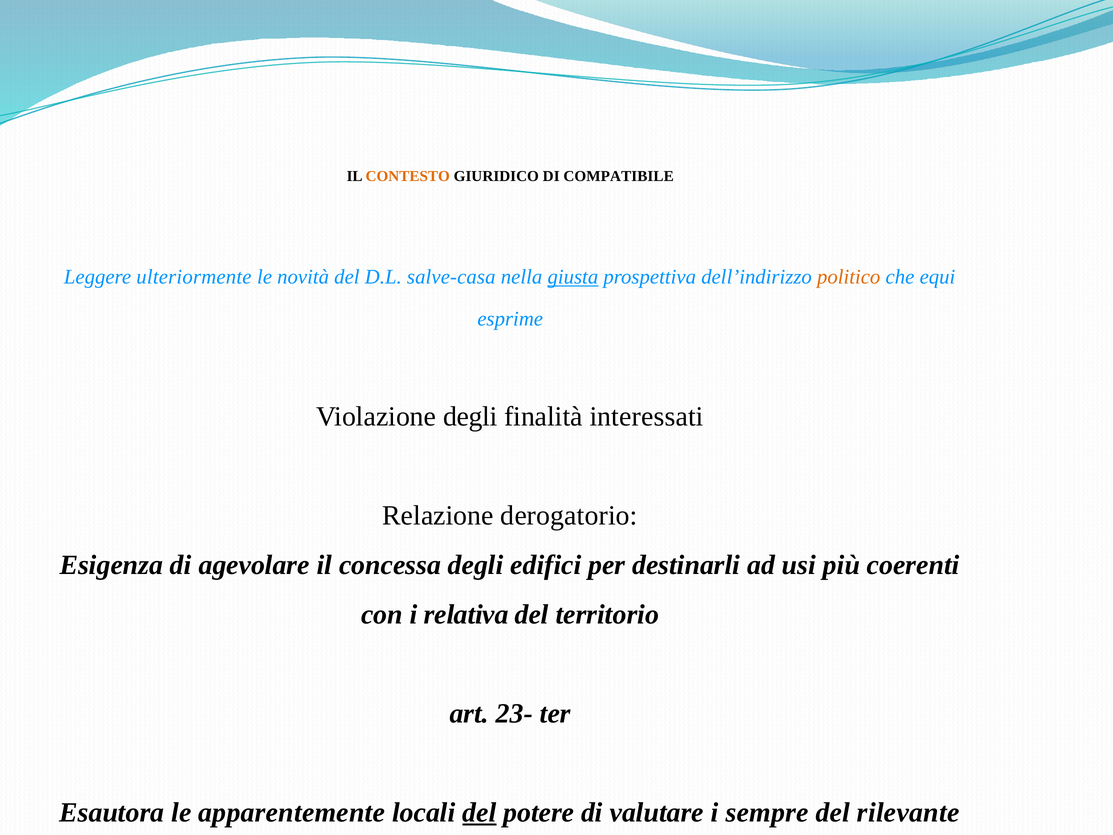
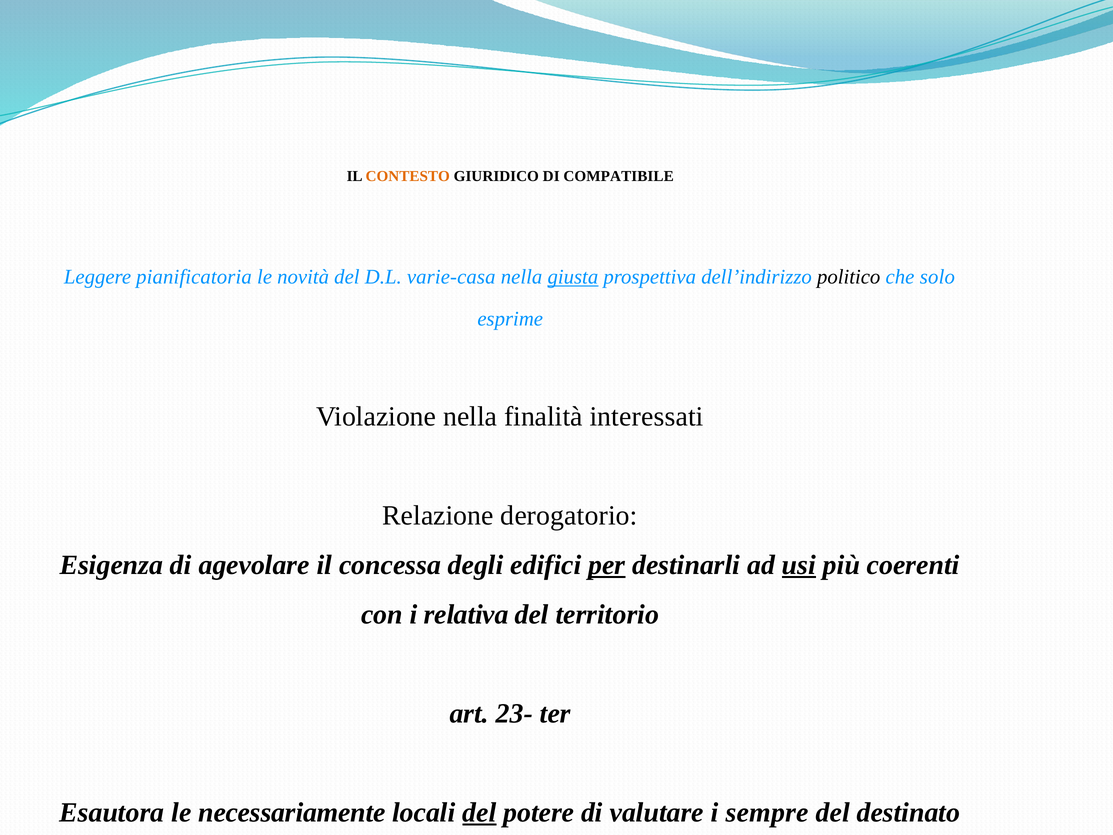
ulteriormente: ulteriormente -> pianificatoria
salve-casa: salve-casa -> varie-casa
politico colour: orange -> black
equi: equi -> solo
Violazione degli: degli -> nella
per underline: none -> present
usi underline: none -> present
apparentemente: apparentemente -> necessariamente
rilevante: rilevante -> destinato
